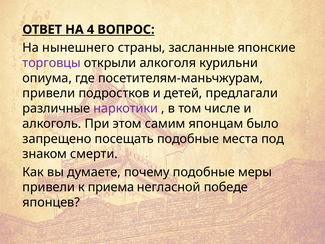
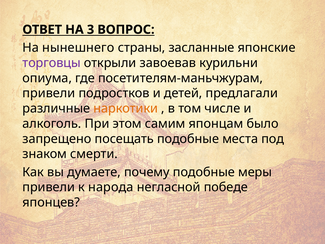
4: 4 -> 3
алкоголя: алкоголя -> завоевав
наркотики colour: purple -> orange
приема: приема -> народа
